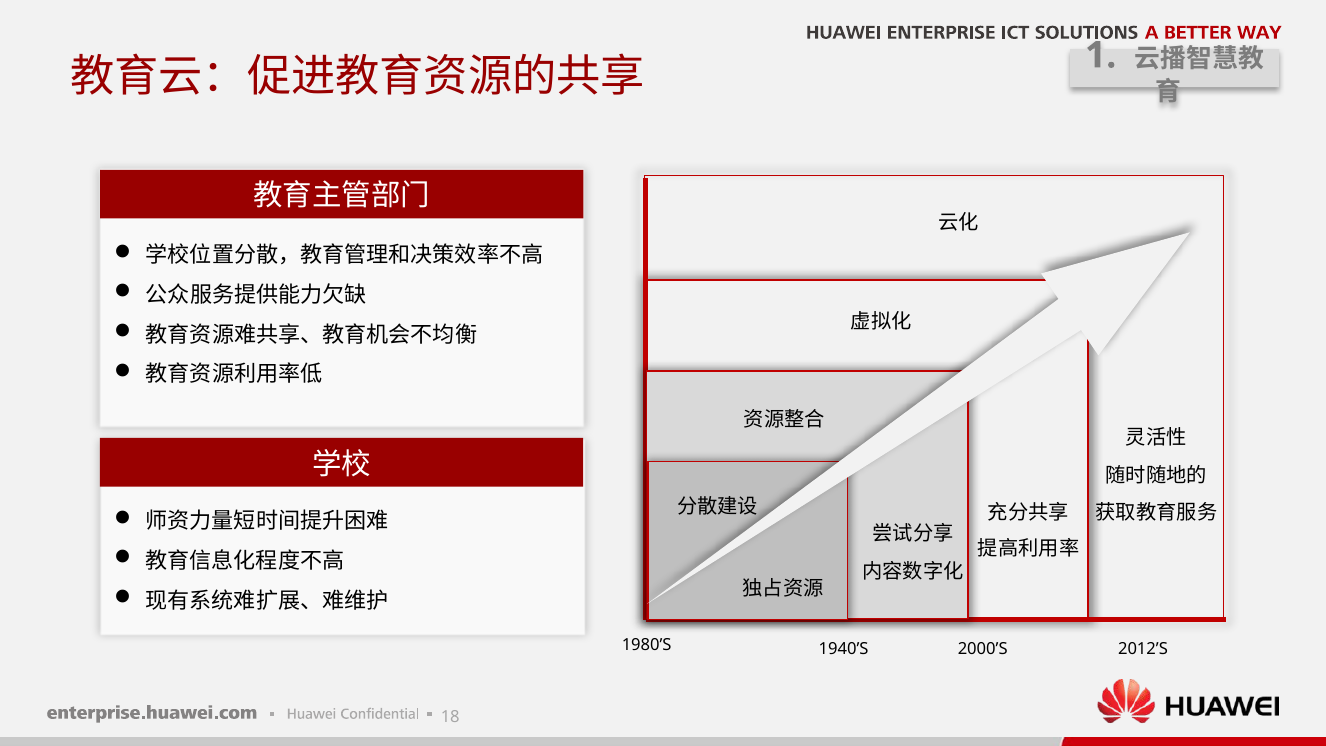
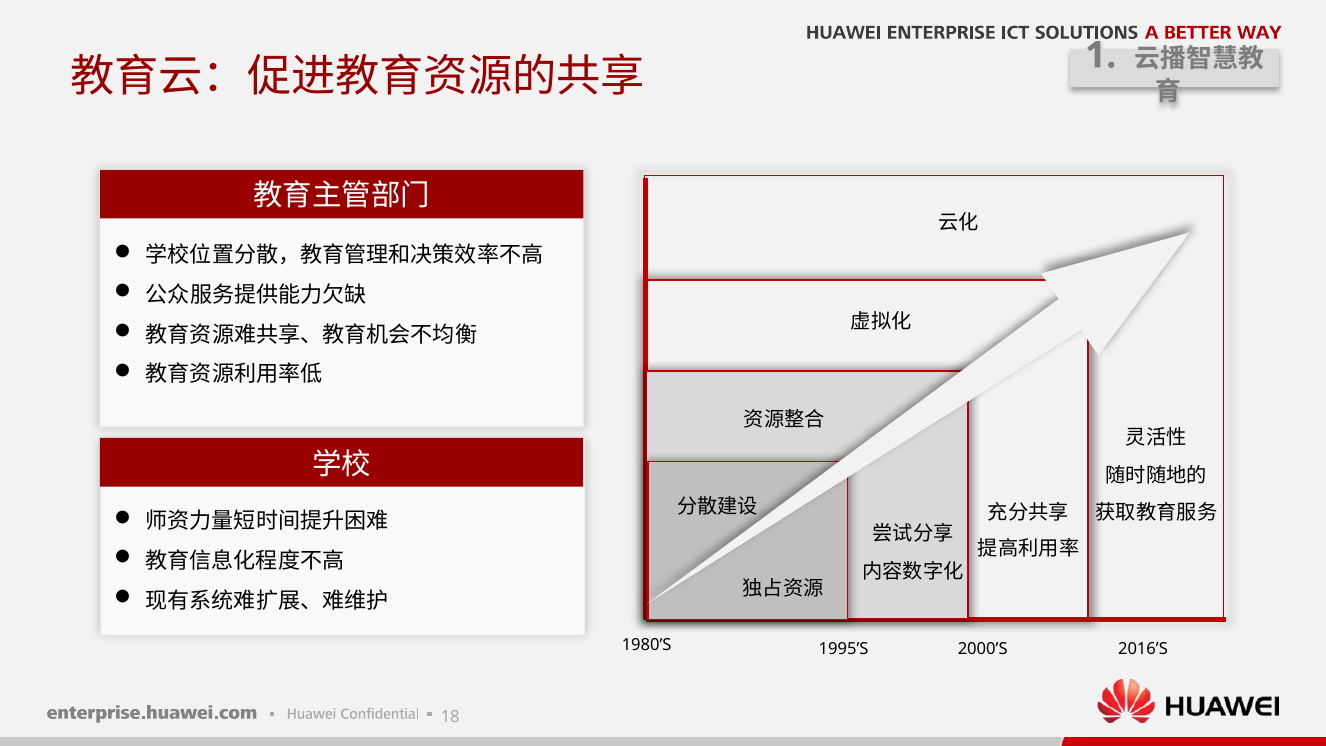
2012’S: 2012’S -> 2016’S
1940’S: 1940’S -> 1995’S
